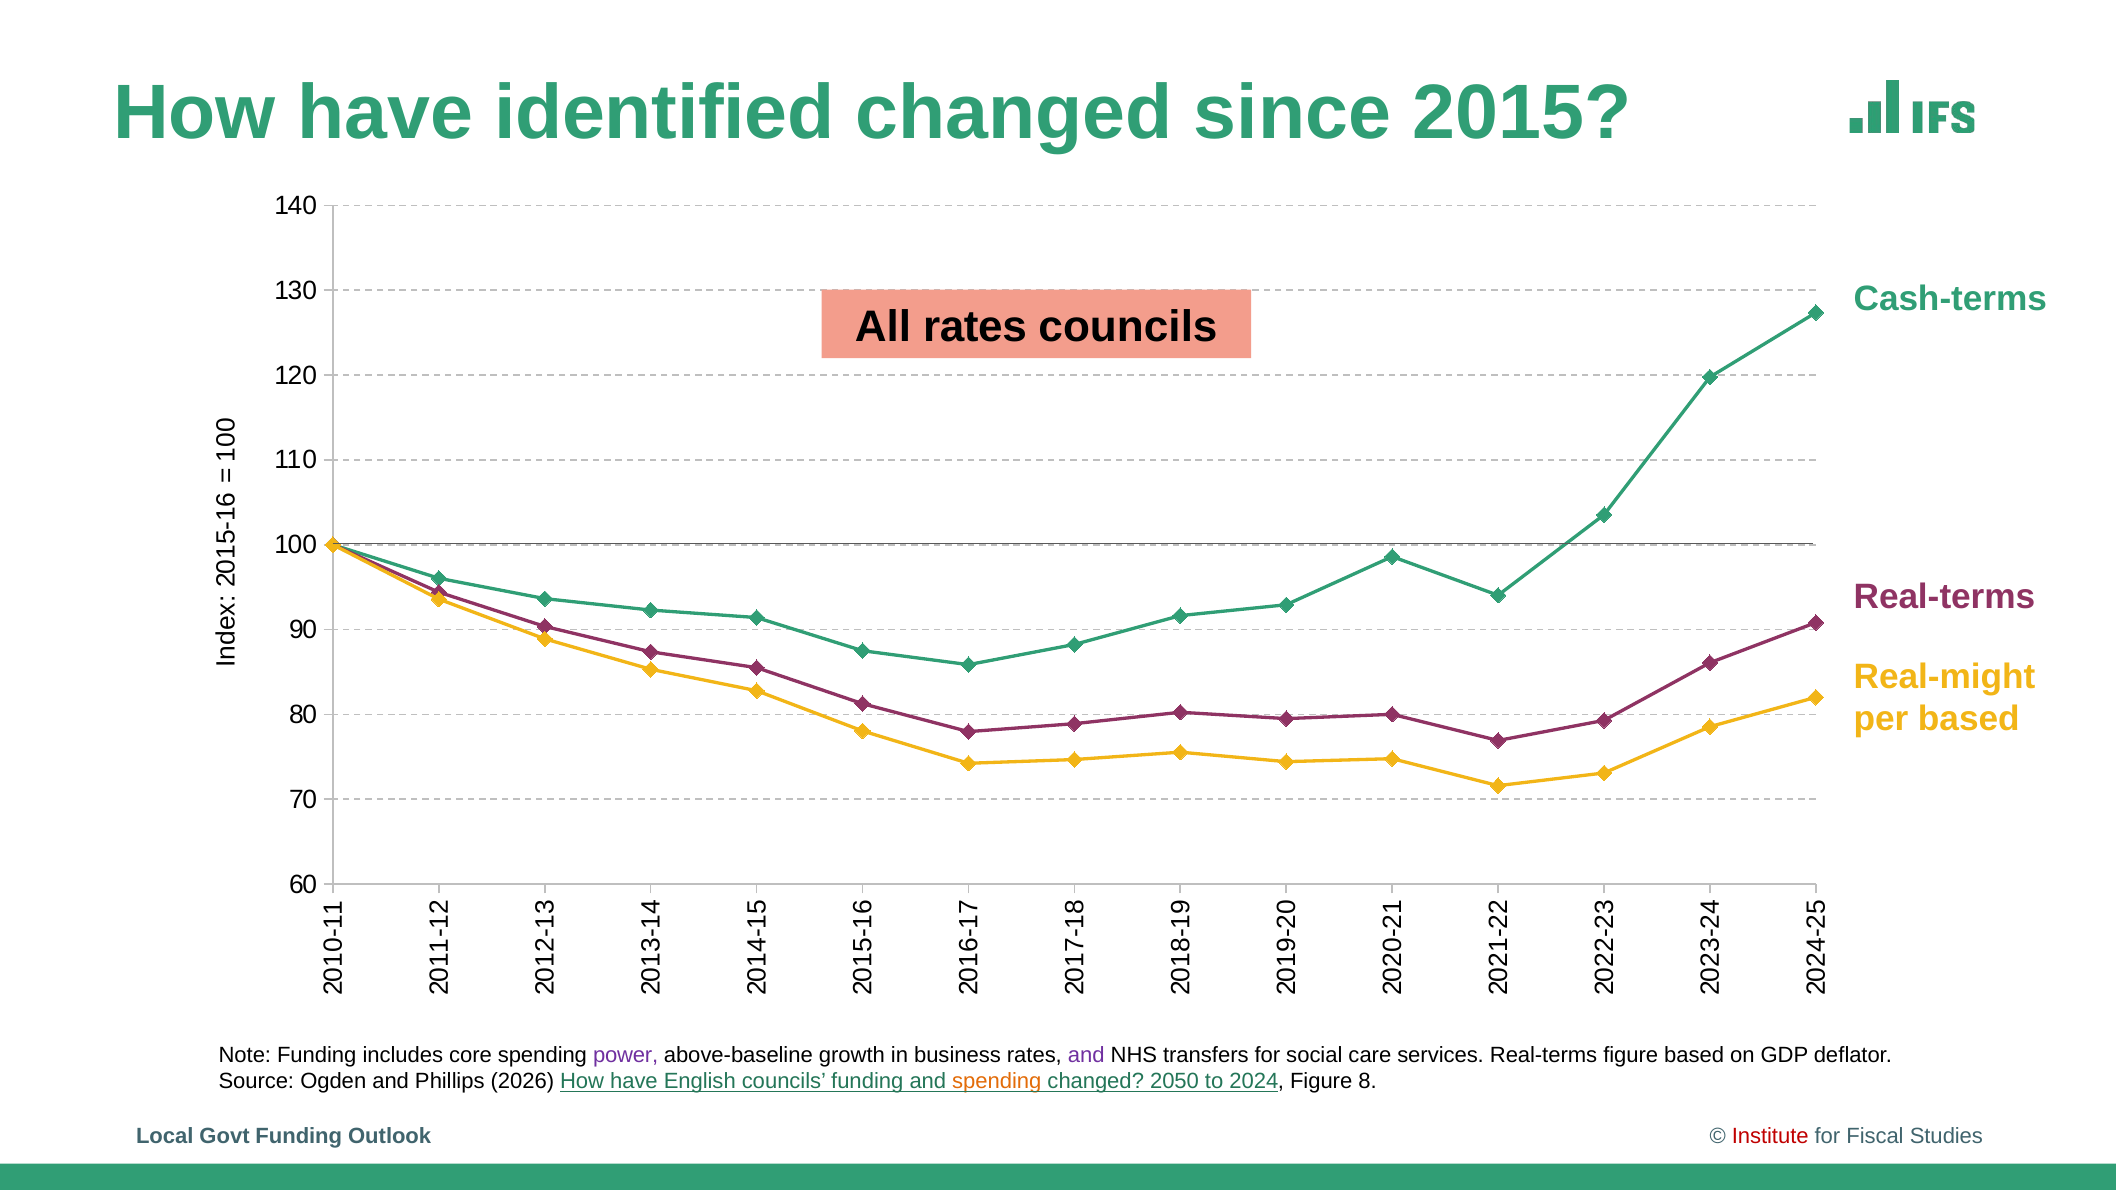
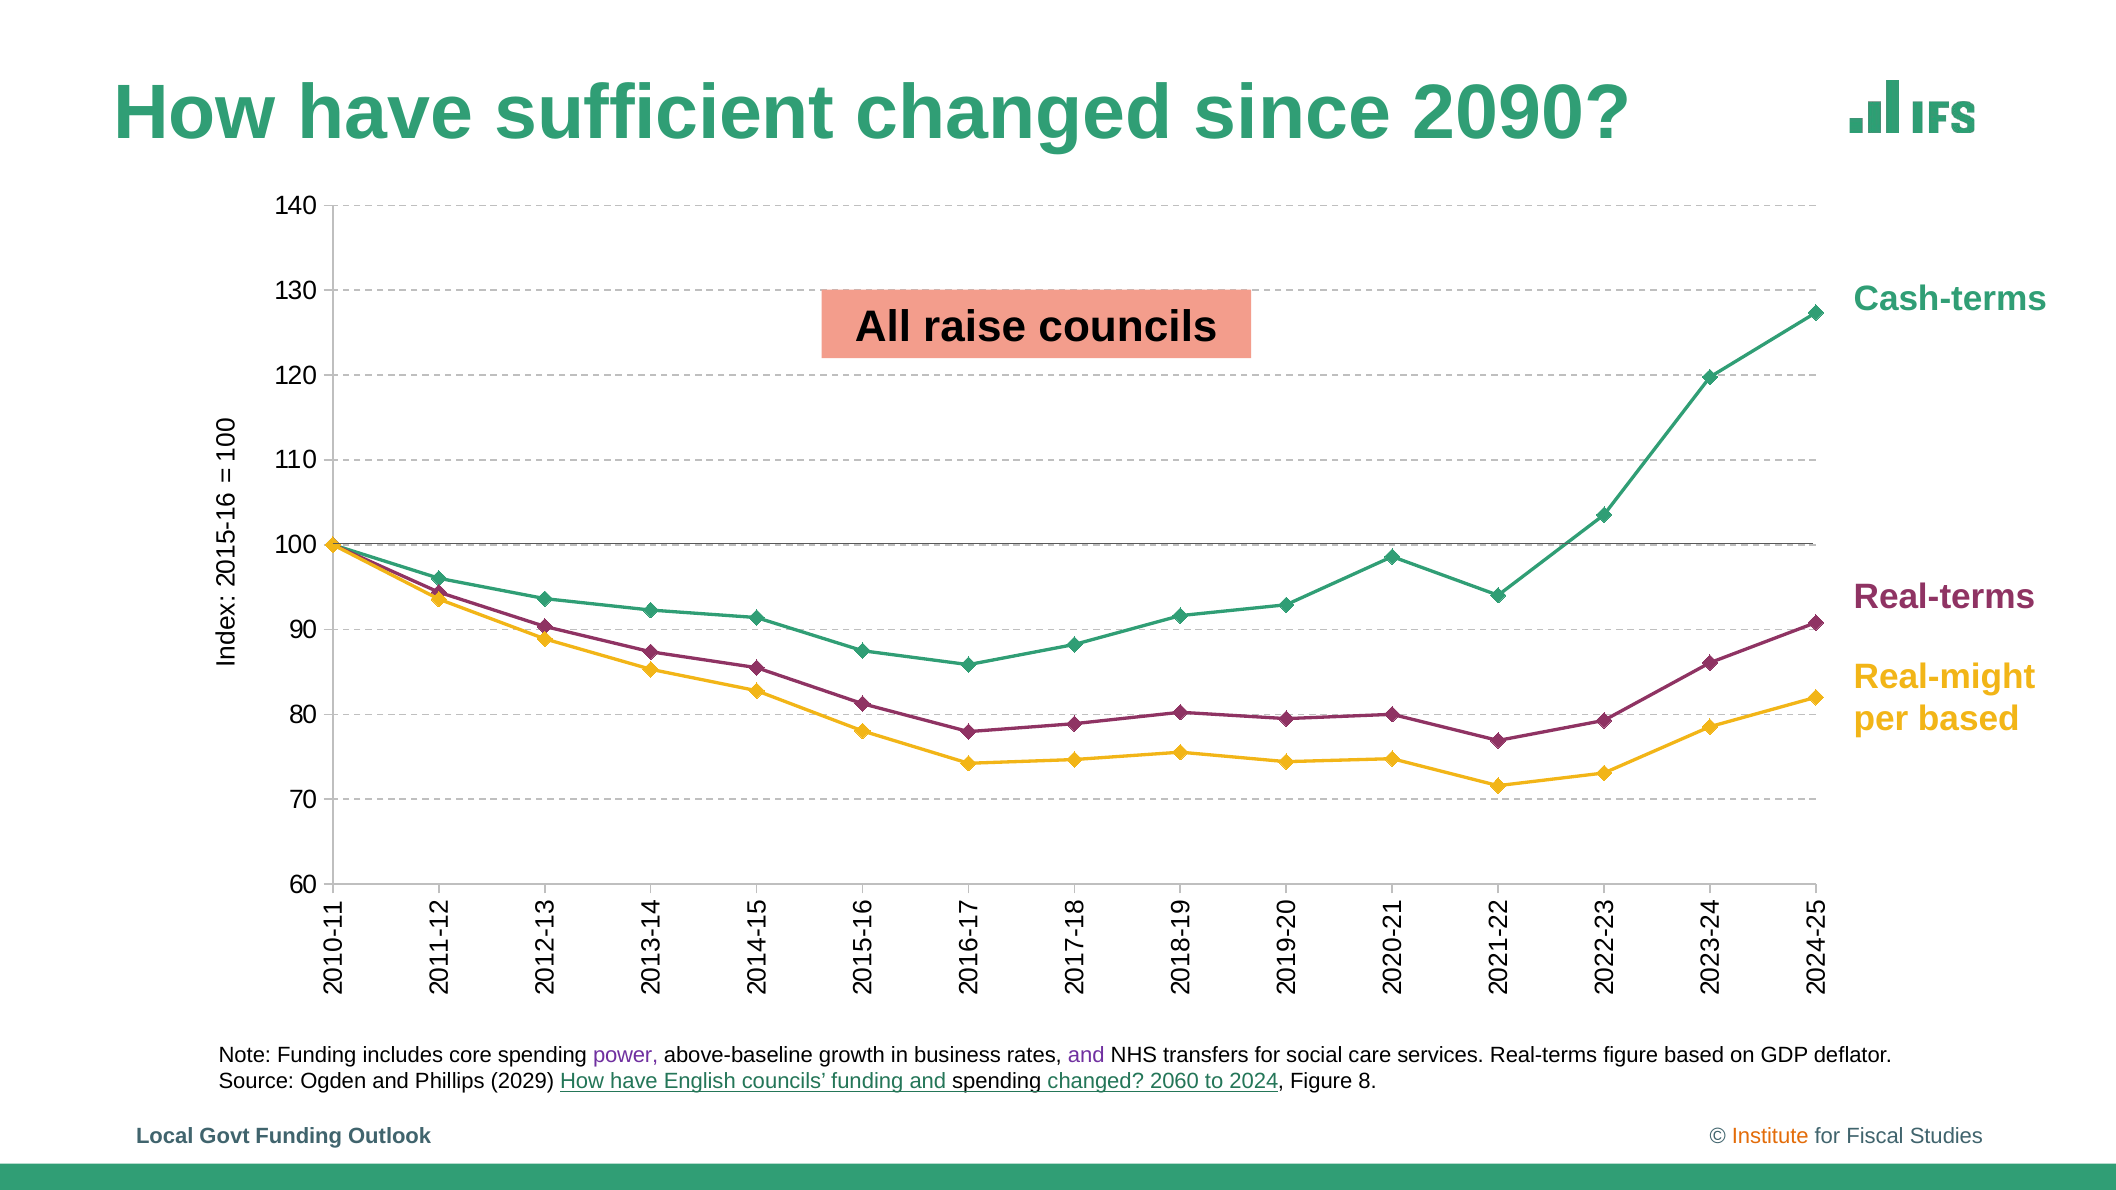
identified: identified -> sufficient
2015: 2015 -> 2090
All rates: rates -> raise
2026: 2026 -> 2029
spending at (997, 1082) colour: orange -> black
2050: 2050 -> 2060
Institute colour: red -> orange
